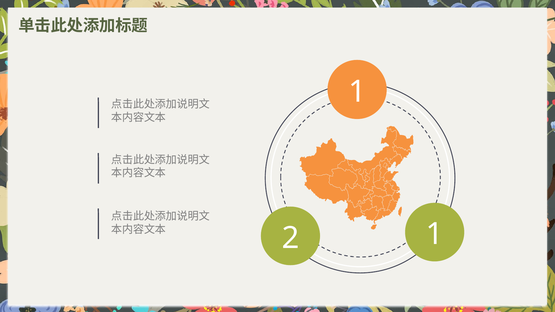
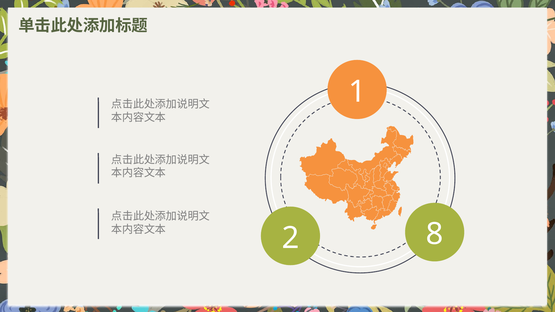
2 1: 1 -> 8
